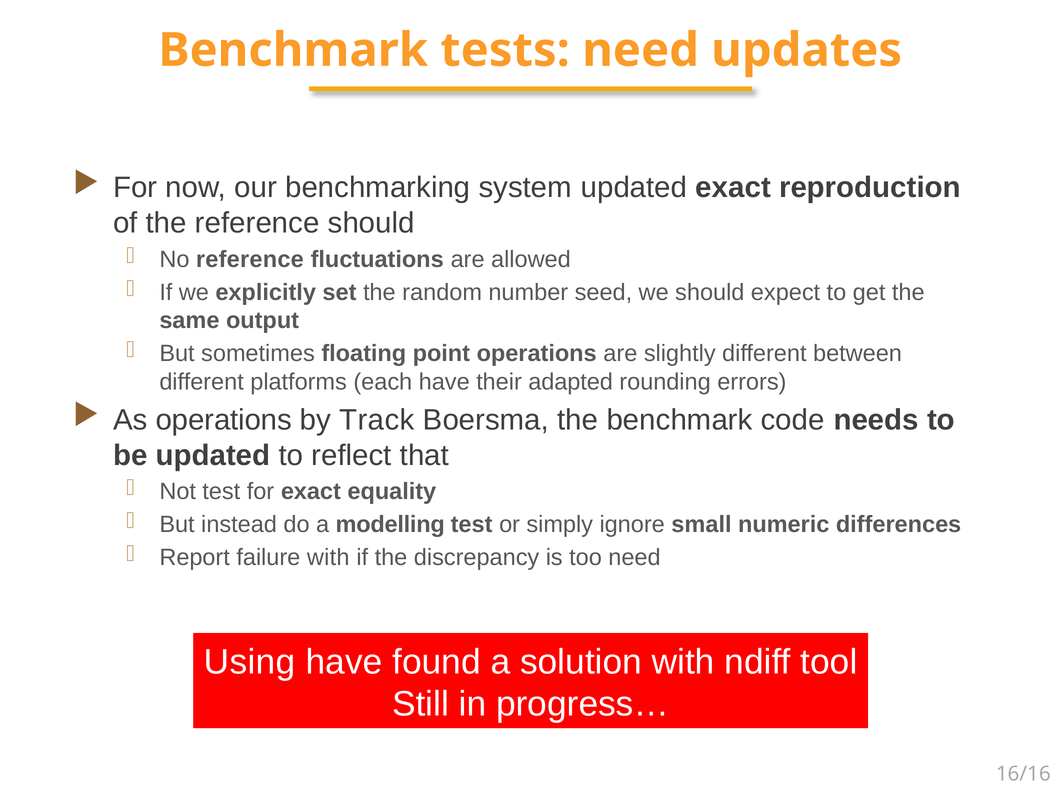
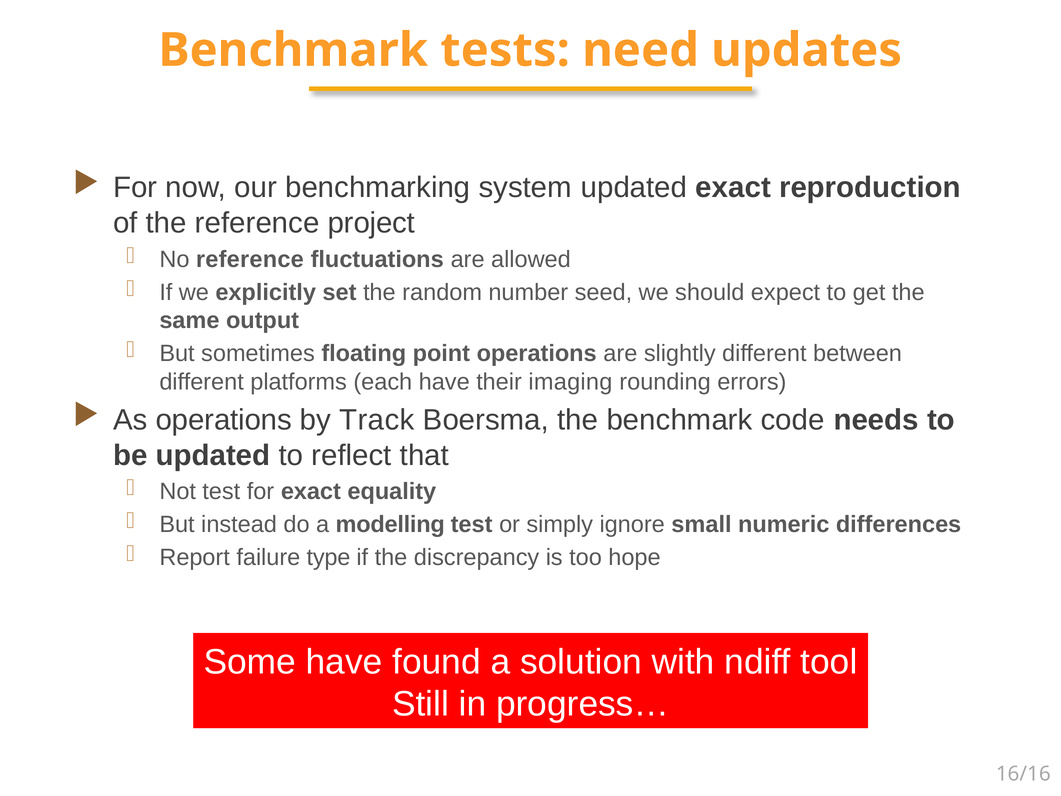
reference should: should -> project
adapted: adapted -> imaging
failure with: with -> type
too need: need -> hope
Using: Using -> Some
